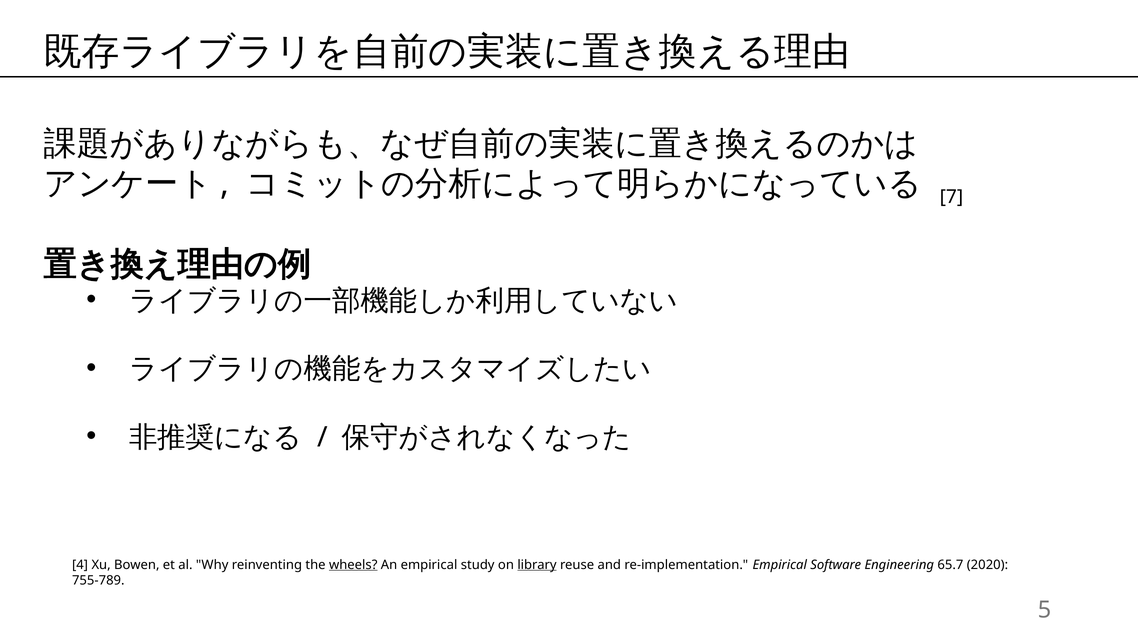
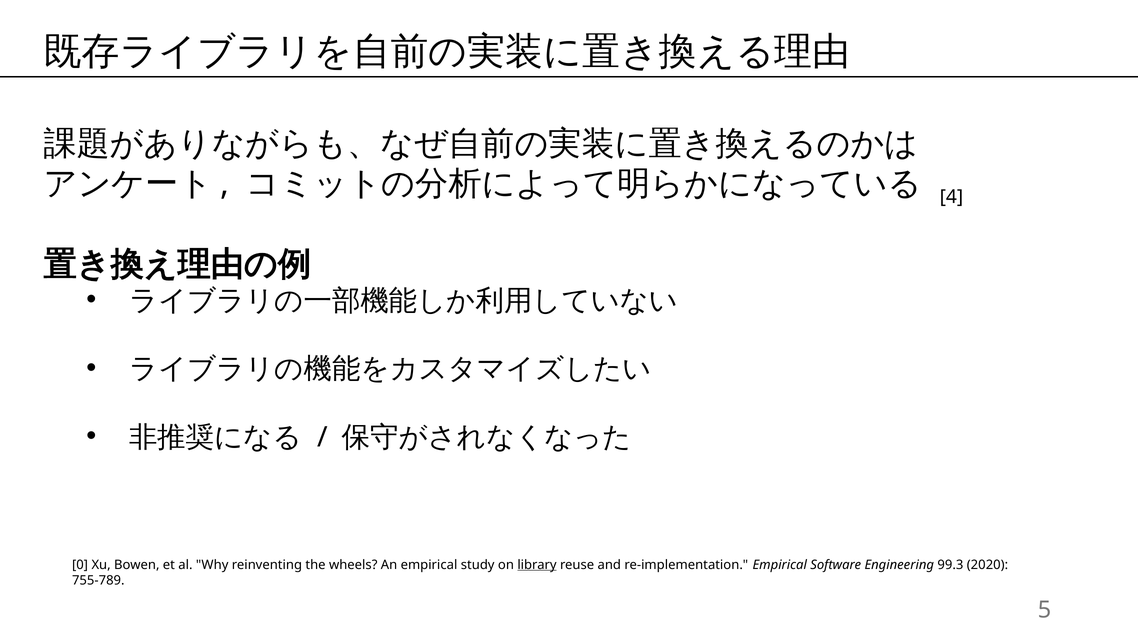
7: 7 -> 4
4: 4 -> 0
wheels underline: present -> none
65.7: 65.7 -> 99.3
